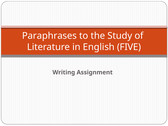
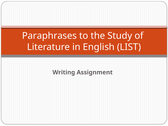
FIVE: FIVE -> LIST
